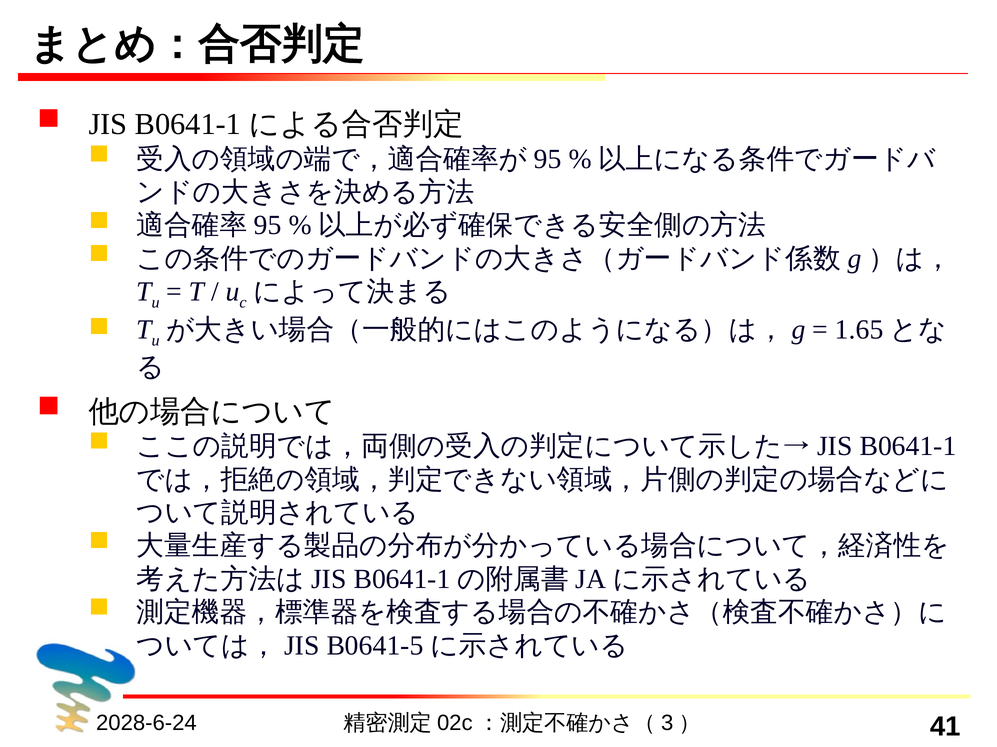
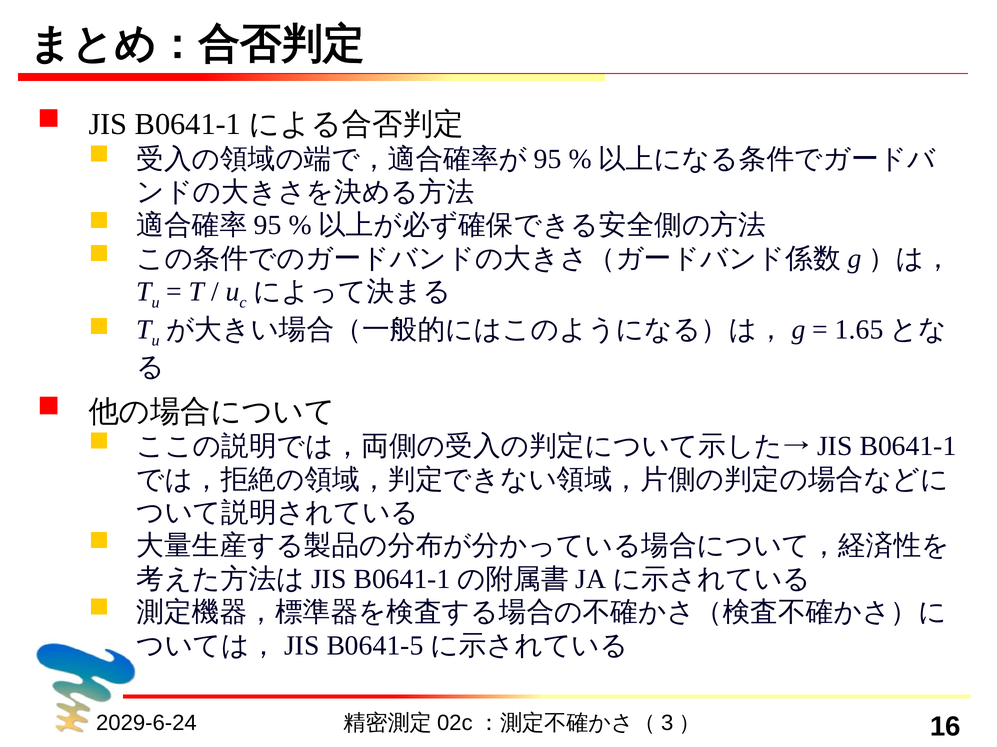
2028-6-24: 2028-6-24 -> 2029-6-24
41: 41 -> 16
